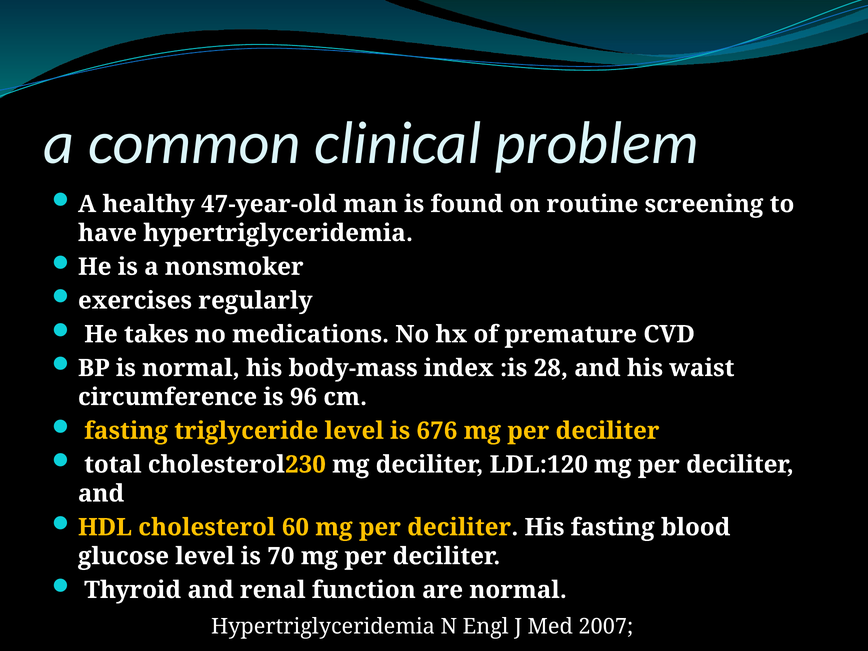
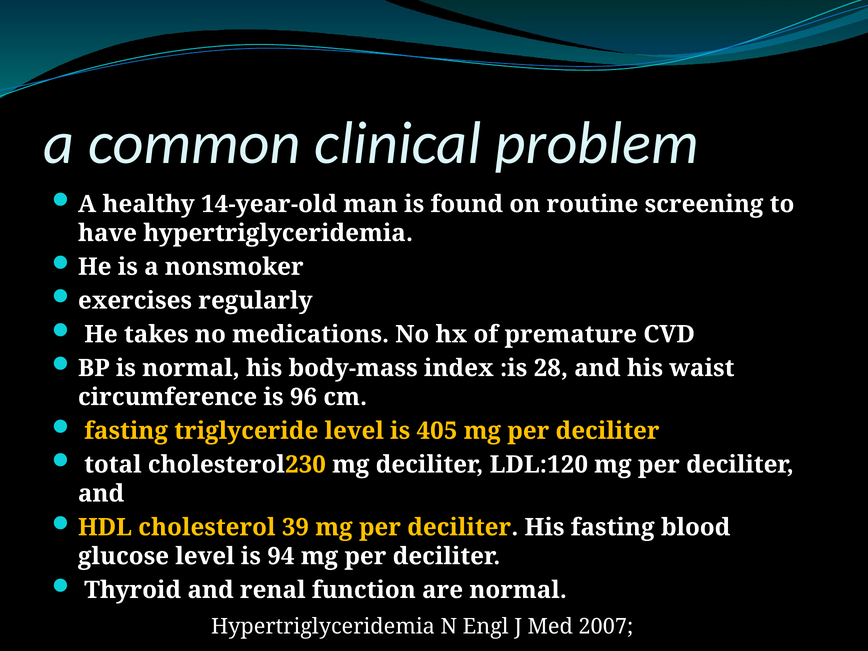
47-year-old: 47-year-old -> 14-year-old
676: 676 -> 405
60: 60 -> 39
70: 70 -> 94
